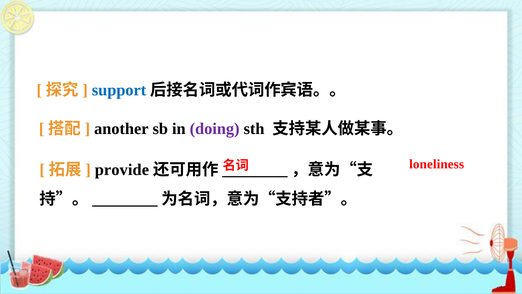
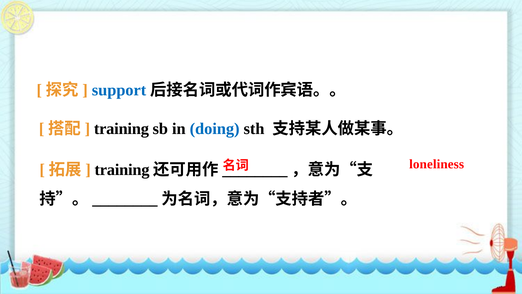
another at (121, 129): another -> training
doing colour: purple -> blue
provide at (122, 169): provide -> training
